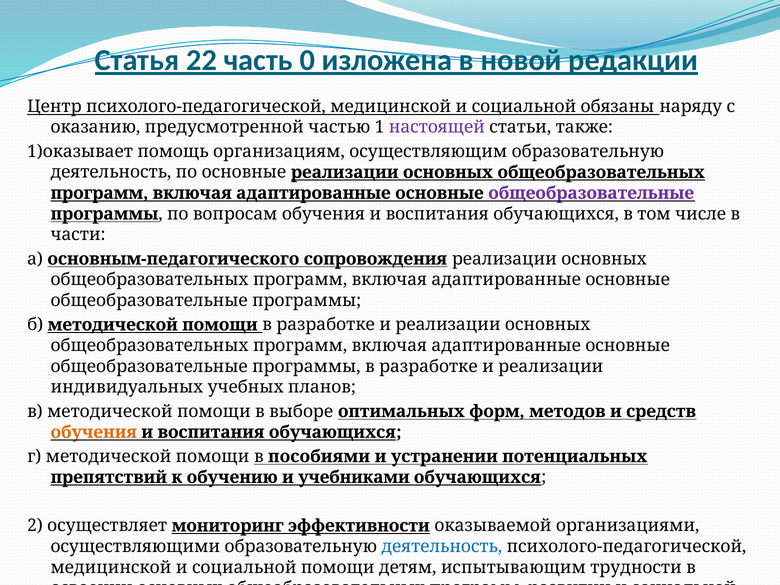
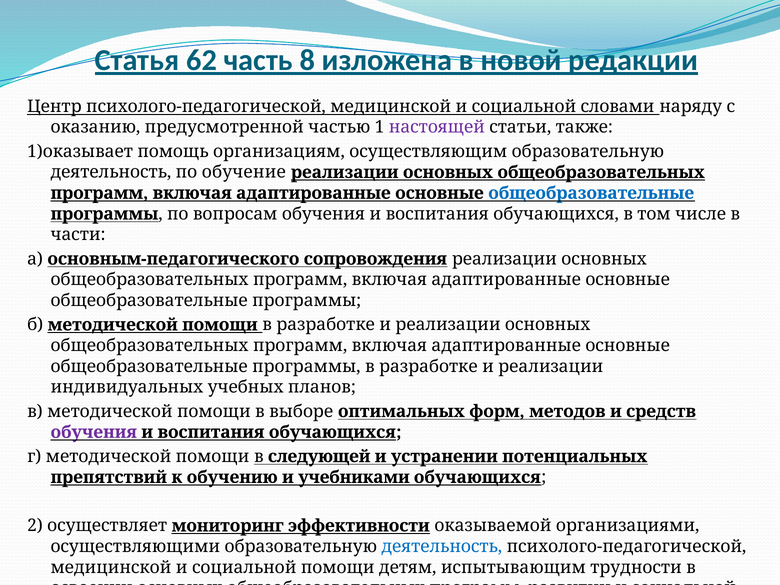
22: 22 -> 62
0: 0 -> 8
обязаны: обязаны -> словами
по основные: основные -> обучение
общеобразовательные at (591, 193) colour: purple -> blue
обучения at (94, 432) colour: orange -> purple
пособиями: пособиями -> следующей
